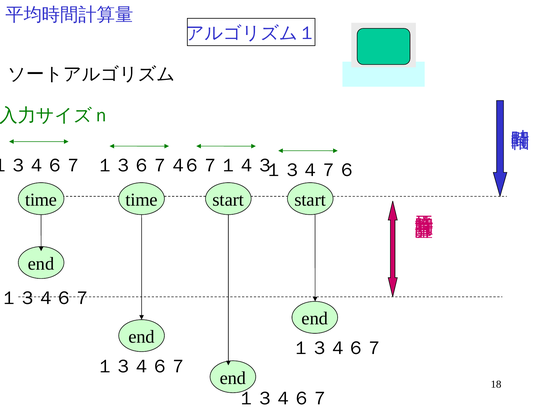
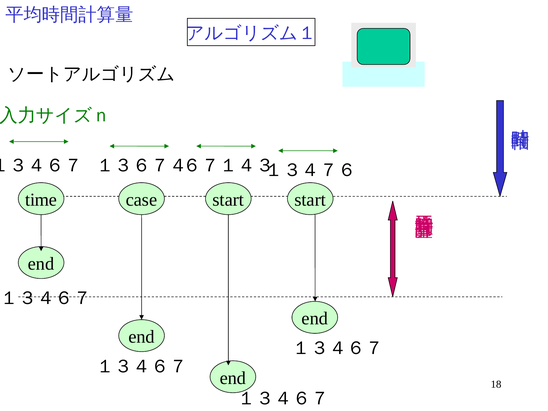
time at (142, 200): time -> case
